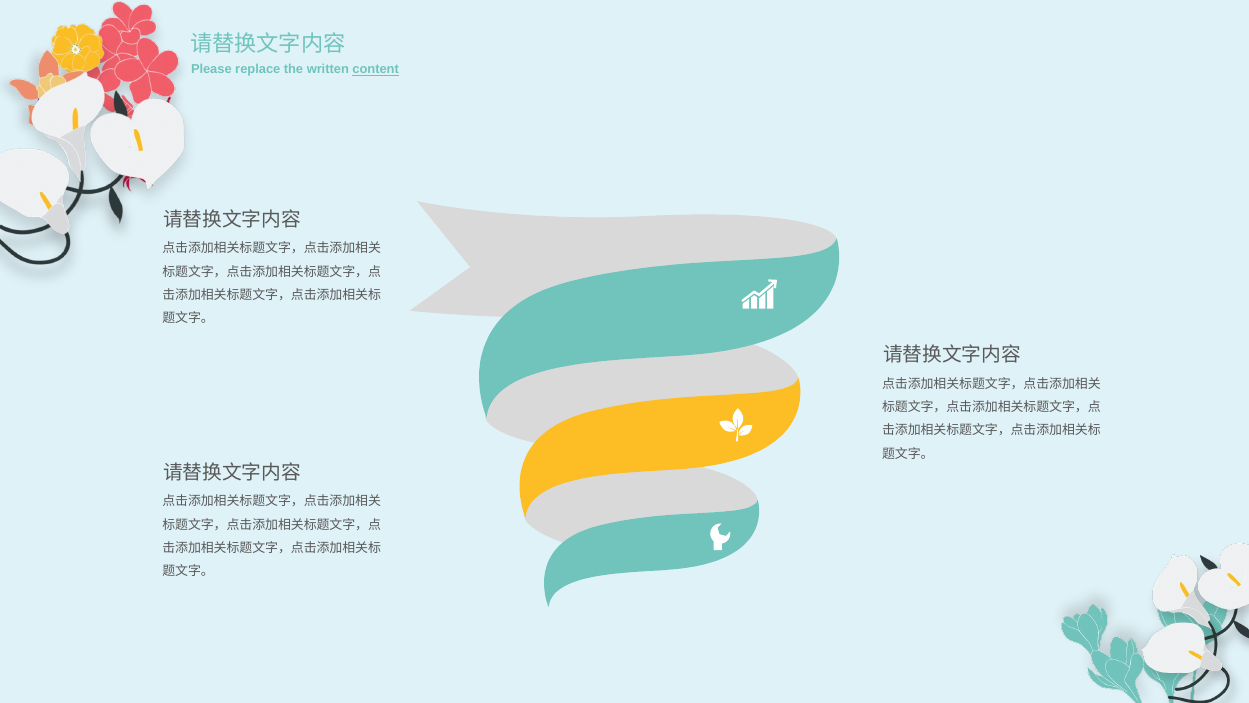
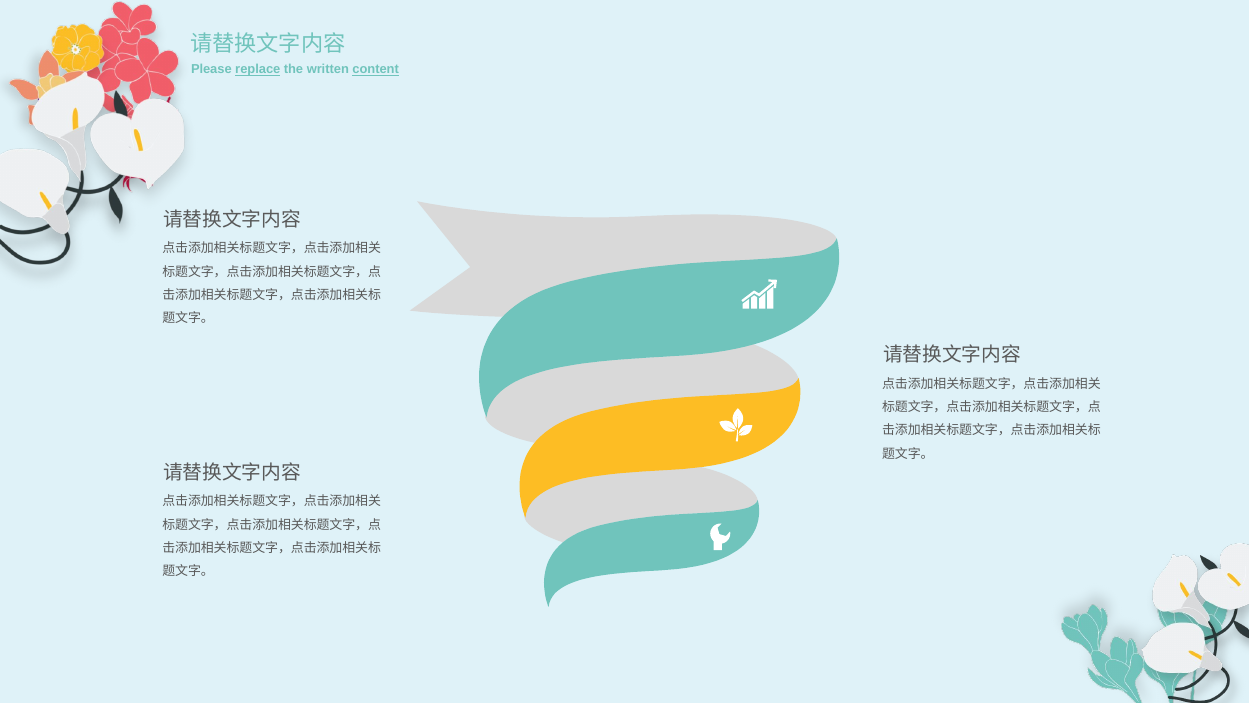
replace underline: none -> present
